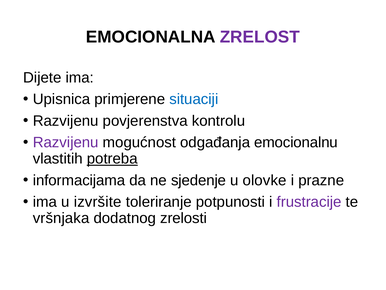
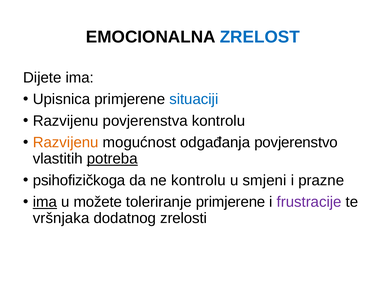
ZRELOST colour: purple -> blue
Razvijenu at (66, 142) colour: purple -> orange
emocionalnu: emocionalnu -> povjerenstvo
informacijama: informacijama -> psihofizičkoga
ne sjedenje: sjedenje -> kontrolu
olovke: olovke -> smjeni
ima at (45, 202) underline: none -> present
izvršite: izvršite -> možete
toleriranje potpunosti: potpunosti -> primjerene
